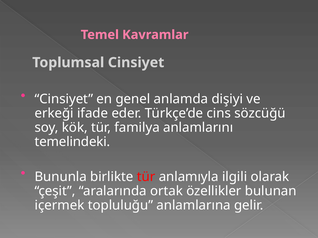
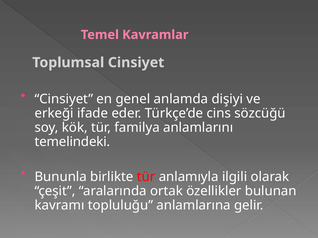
içermek: içermek -> kavramı
